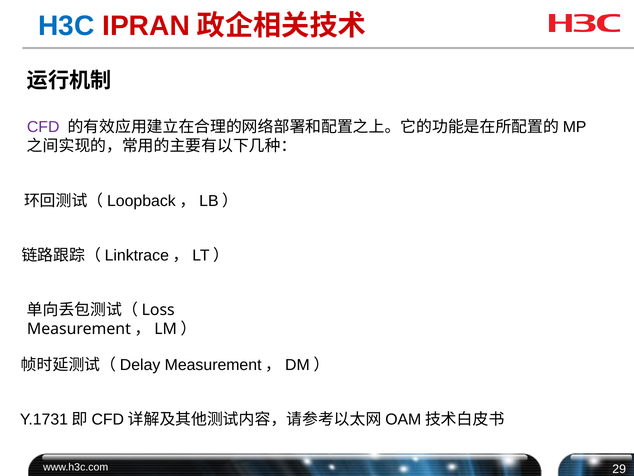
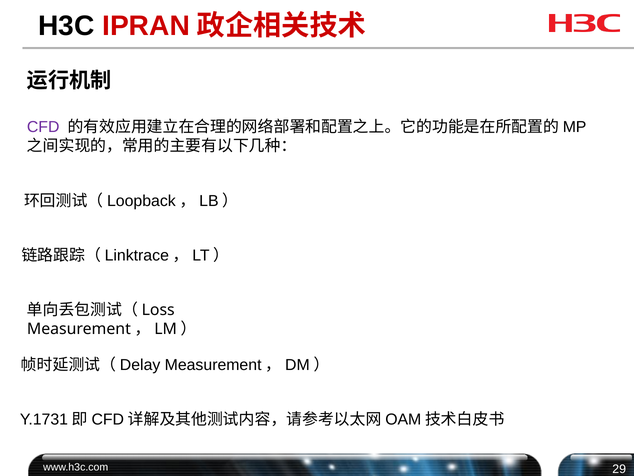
H3C colour: blue -> black
